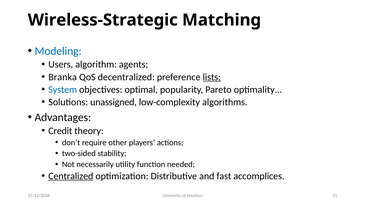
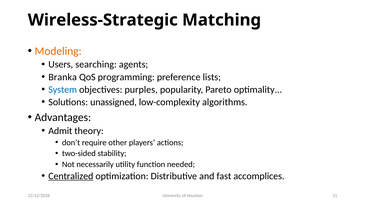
Modeling colour: blue -> orange
algorithm: algorithm -> searching
decentralized: decentralized -> programming
lists underline: present -> none
optimal: optimal -> purples
Credit: Credit -> Admit
